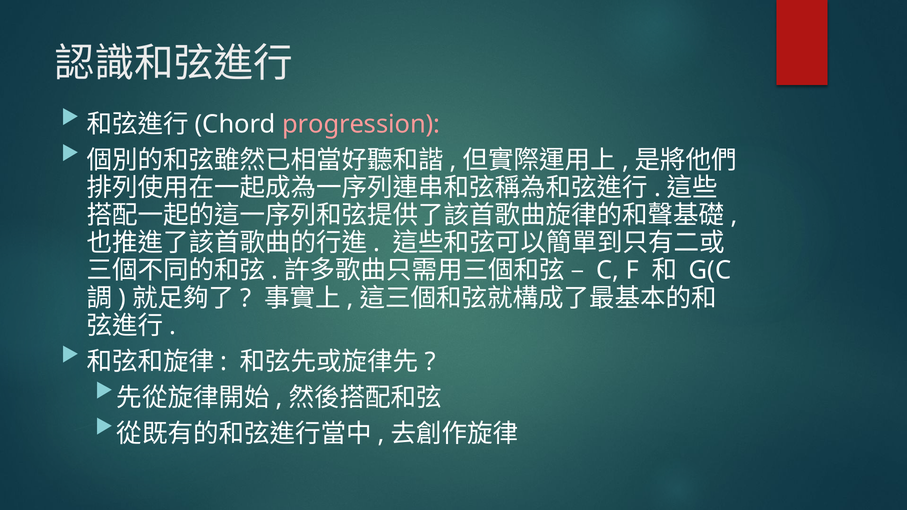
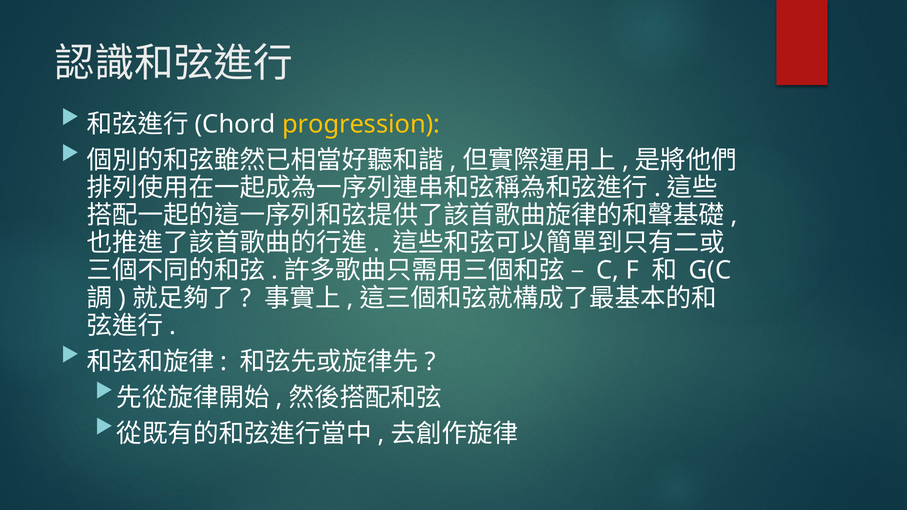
progression colour: pink -> yellow
